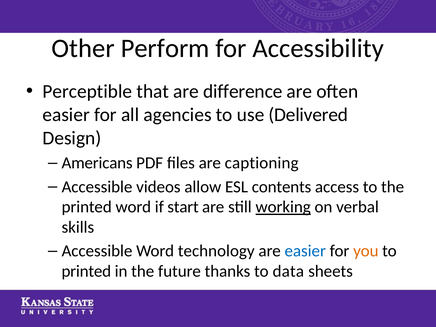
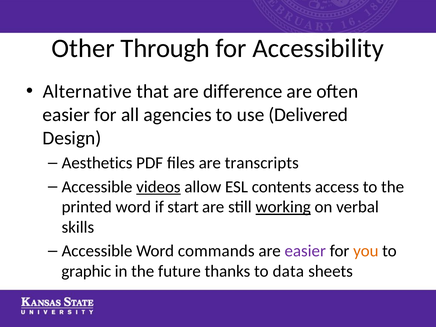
Perform: Perform -> Through
Perceptible: Perceptible -> Alternative
Americans: Americans -> Aesthetics
captioning: captioning -> transcripts
videos underline: none -> present
technology: technology -> commands
easier at (305, 251) colour: blue -> purple
printed at (86, 271): printed -> graphic
